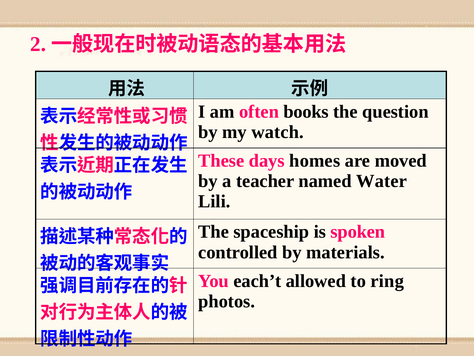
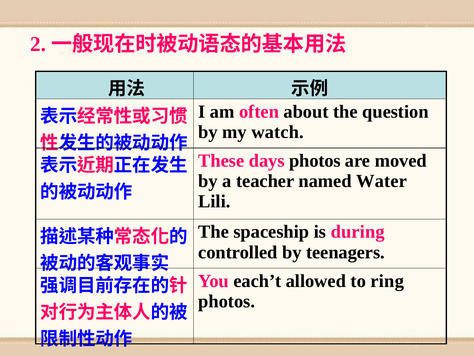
books: books -> about
days homes: homes -> photos
spoken: spoken -> during
materials: materials -> teenagers
